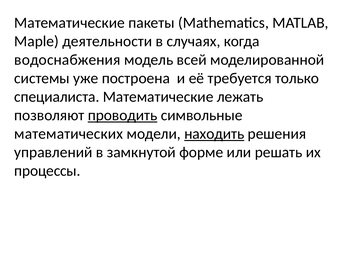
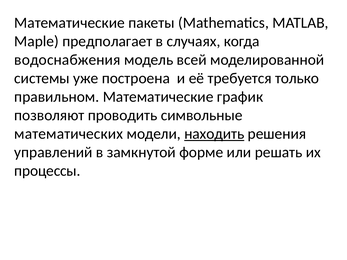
деятельности: деятельности -> предполагает
специалиста: специалиста -> правильном
лежать: лежать -> график
проводить underline: present -> none
